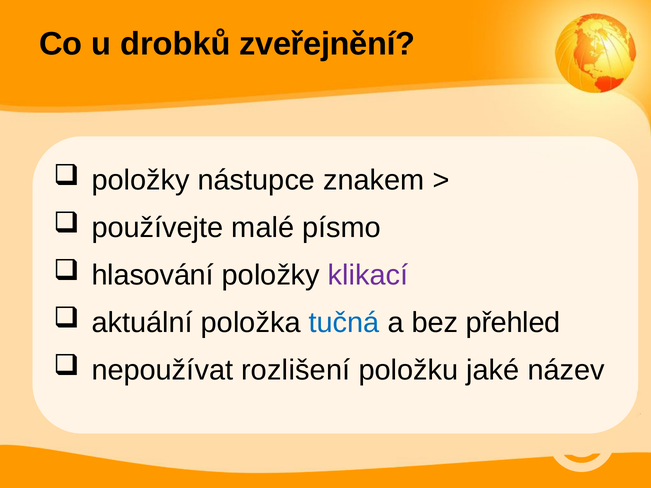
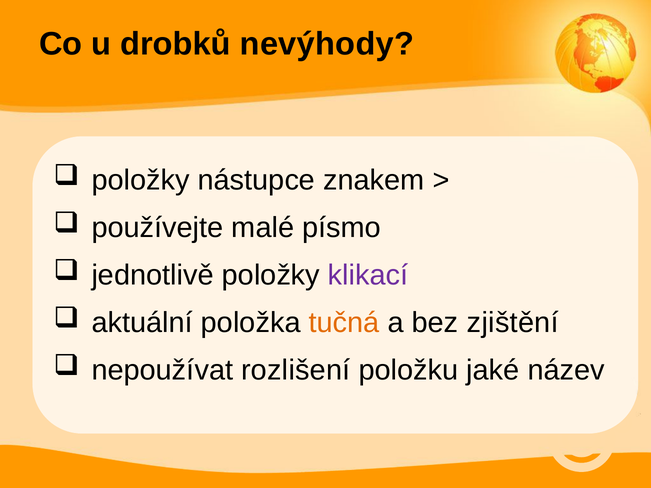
zveřejnění: zveřejnění -> nevýhody
hlasování: hlasování -> jednotlivě
tučná colour: blue -> orange
přehled: přehled -> zjištění
